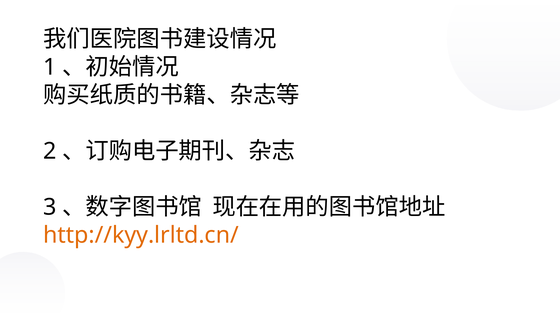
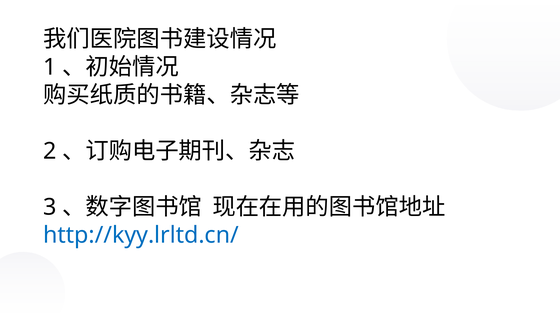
http://kyy.lrltd.cn/ colour: orange -> blue
